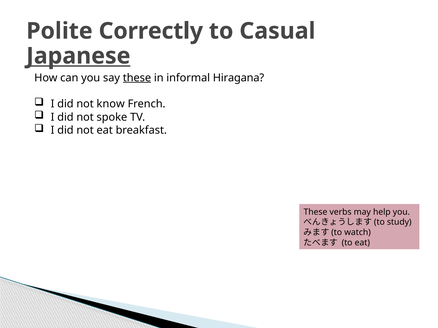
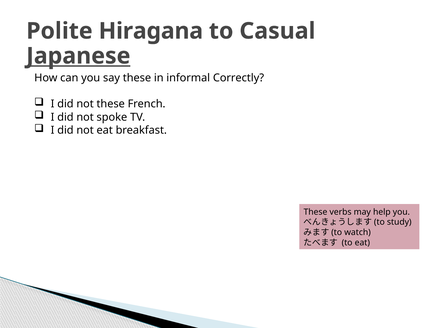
Correctly: Correctly -> Hiragana
these at (137, 78) underline: present -> none
Hiragana: Hiragana -> Correctly
not know: know -> these
